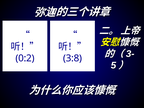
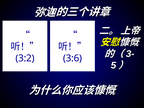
0:2: 0:2 -> 3:2
3:8: 3:8 -> 3:6
